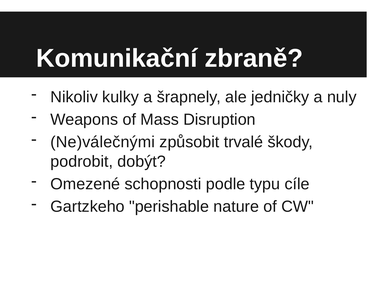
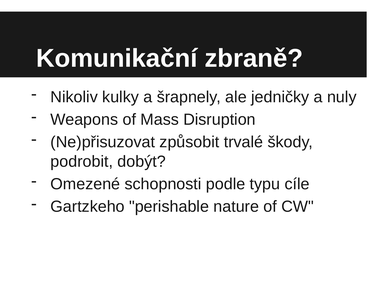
Ne)válečnými: Ne)válečnými -> Ne)přisuzovat
